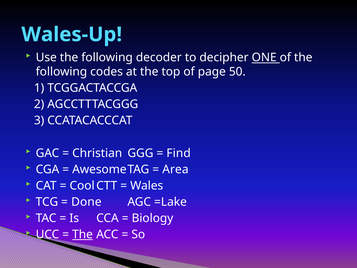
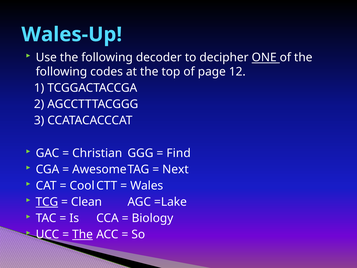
50: 50 -> 12
Area: Area -> Next
TCG underline: none -> present
Done: Done -> Clean
